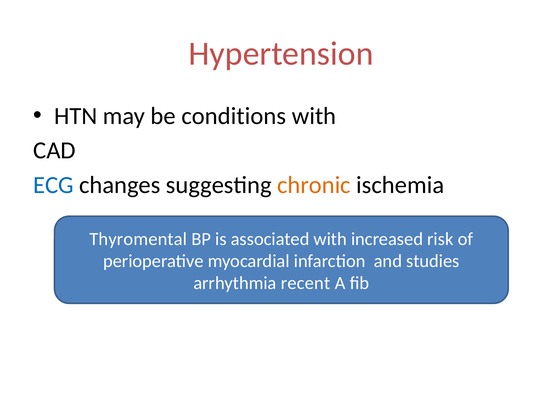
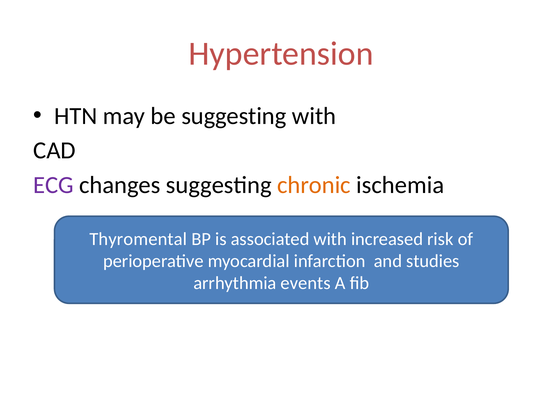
be conditions: conditions -> suggesting
ECG colour: blue -> purple
recent: recent -> events
